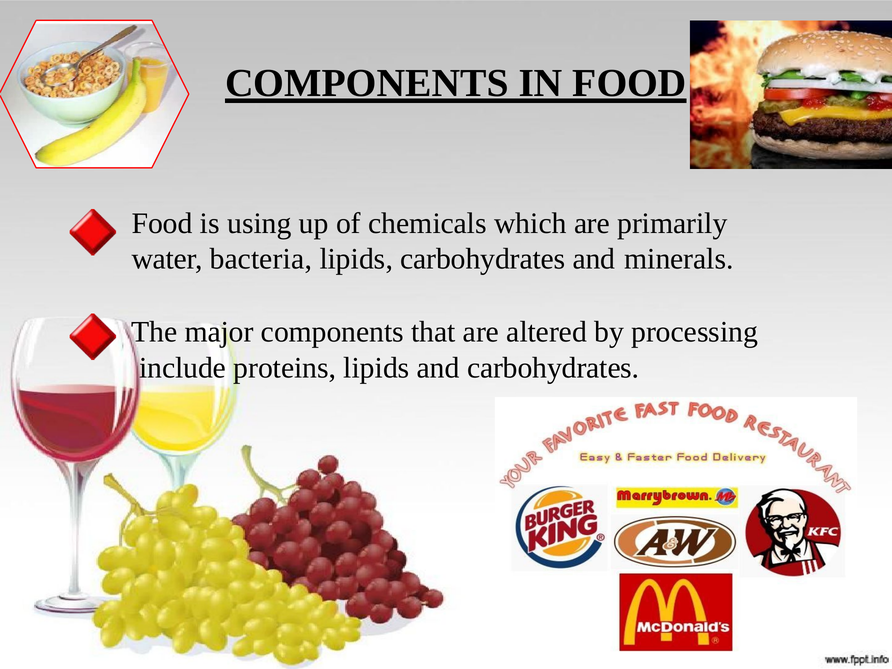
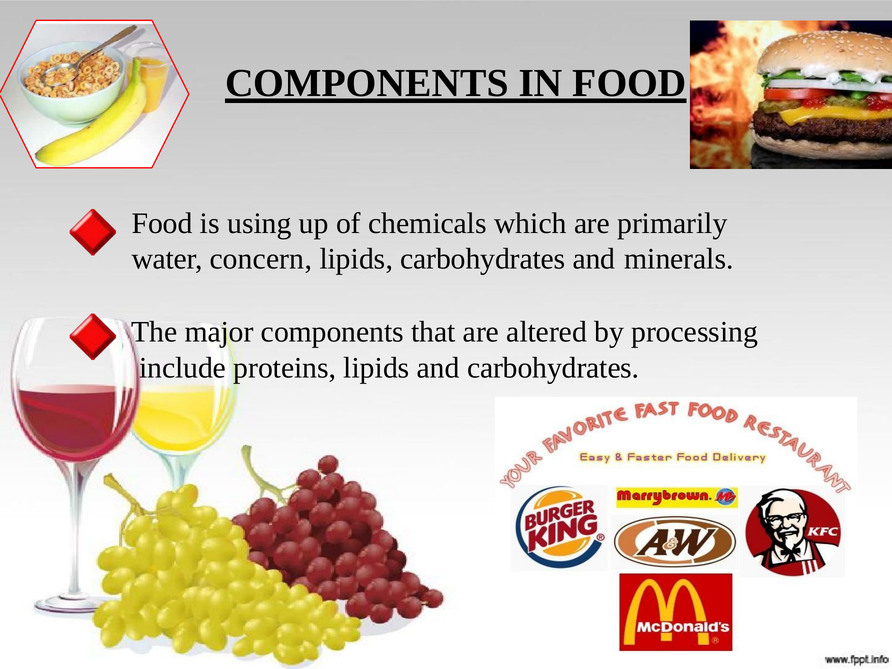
bacteria: bacteria -> concern
